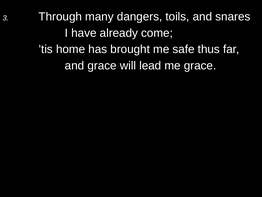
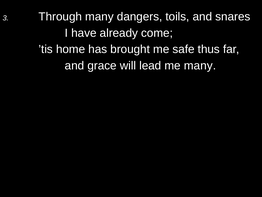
me grace: grace -> many
